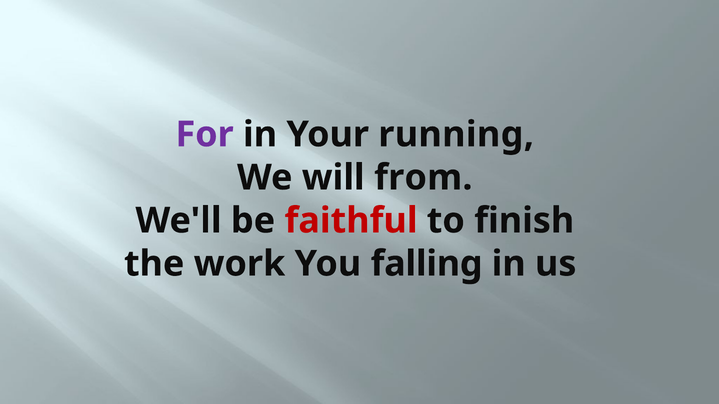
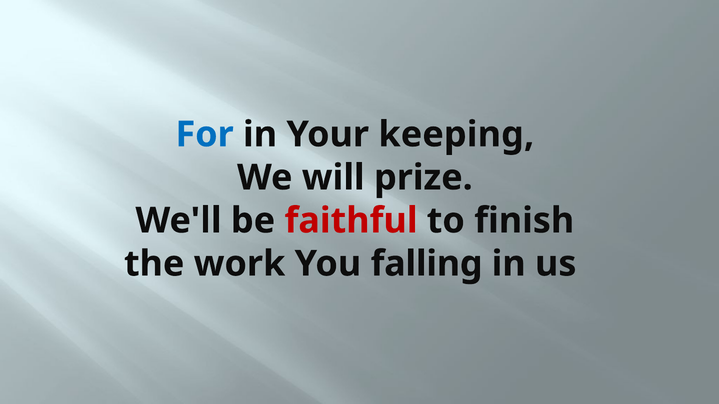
For colour: purple -> blue
running: running -> keeping
from: from -> prize
